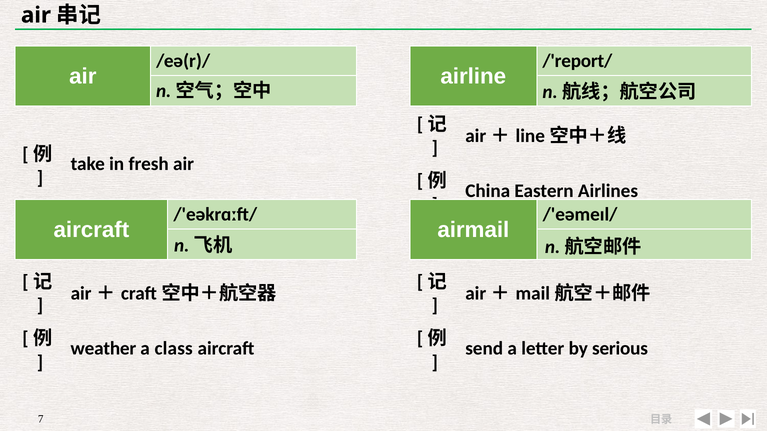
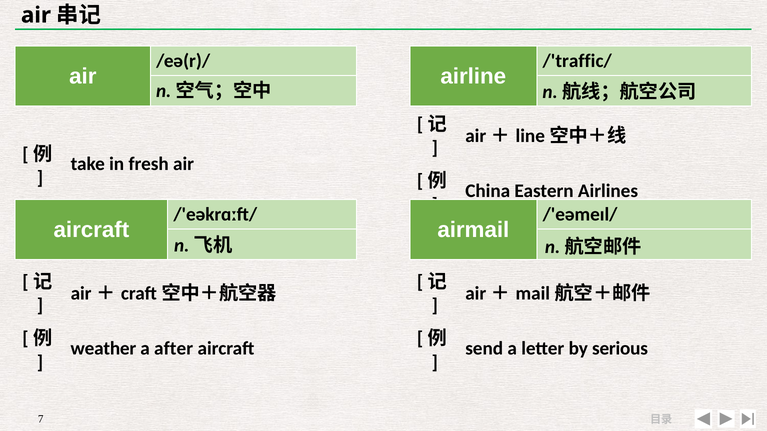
/'report/: /'report/ -> /'traffic/
class: class -> after
